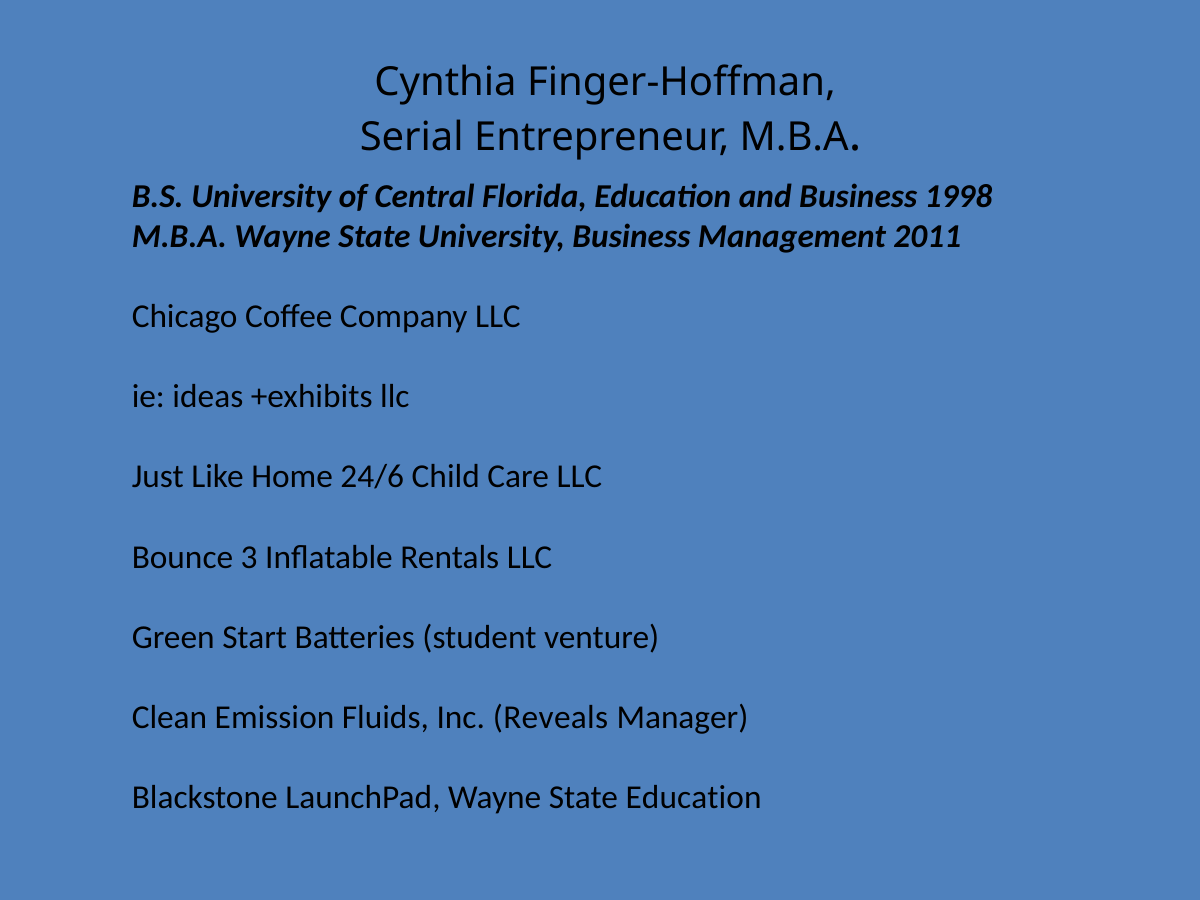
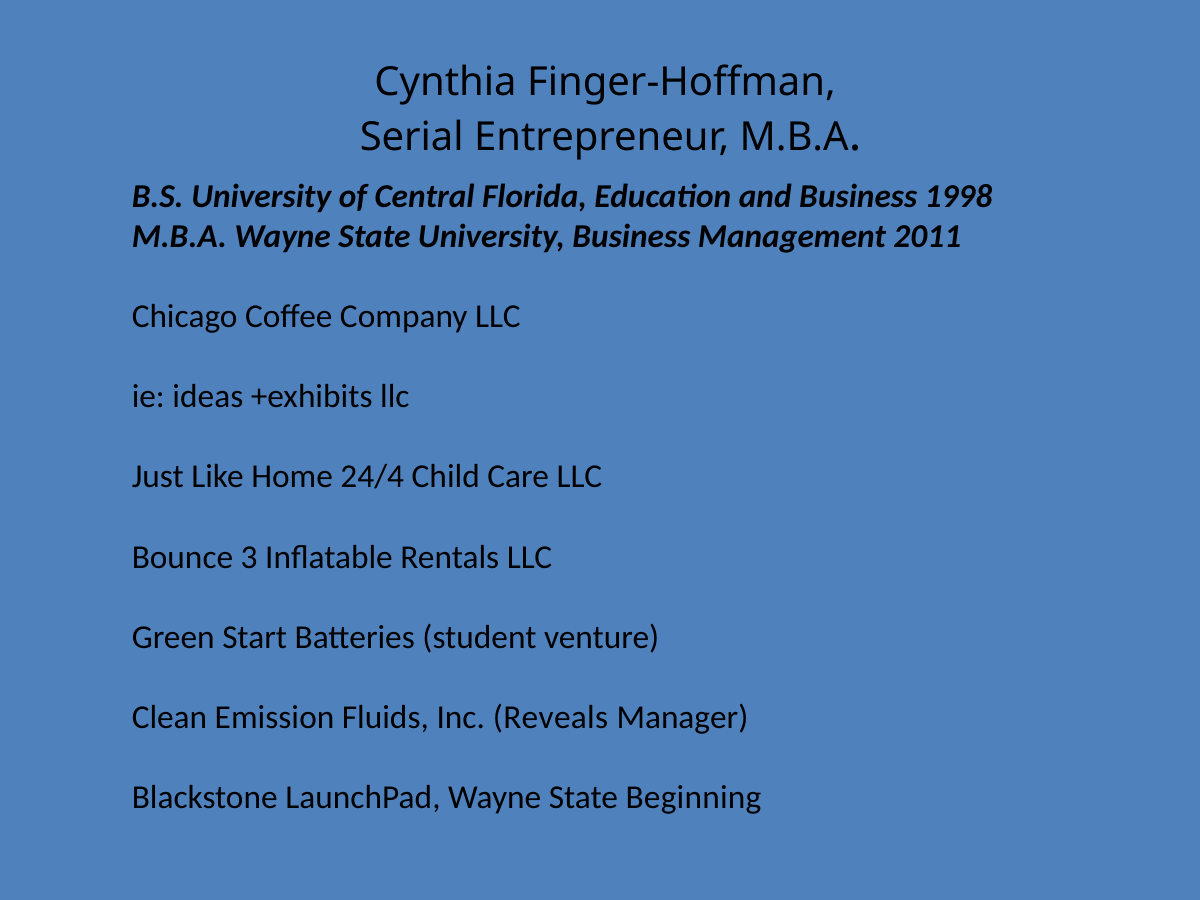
24/6: 24/6 -> 24/4
State Education: Education -> Beginning
